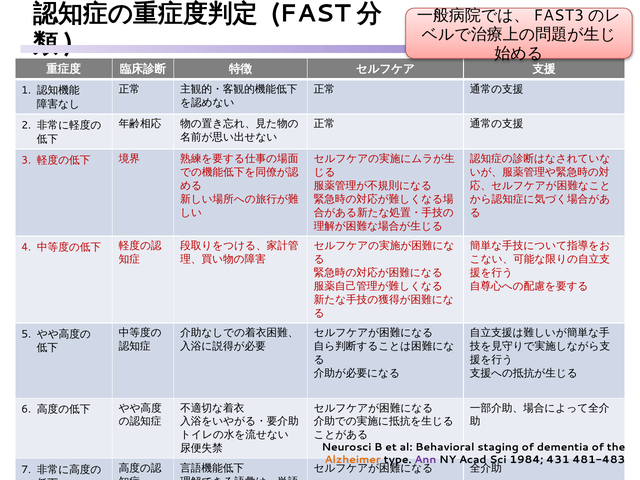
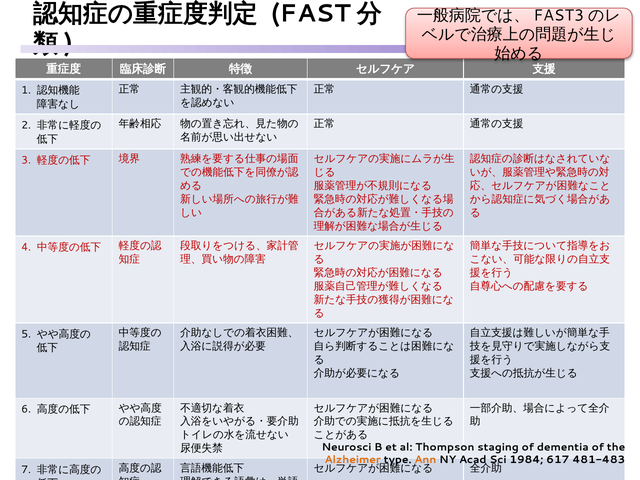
Behavioral: Behavioral -> Thompson
Ann colour: purple -> orange
431: 431 -> 617
